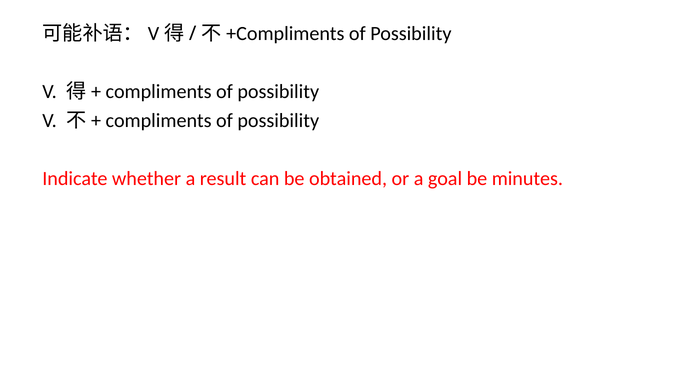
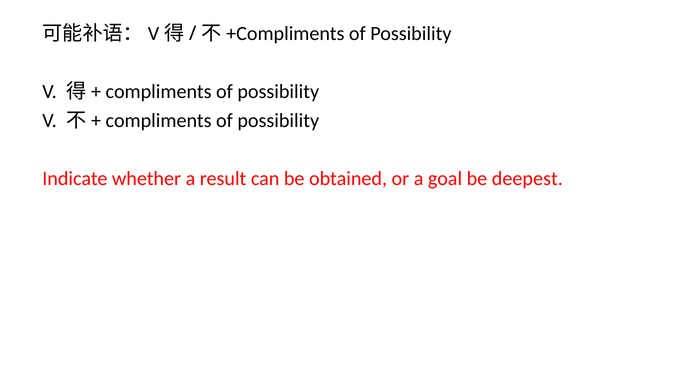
minutes: minutes -> deepest
